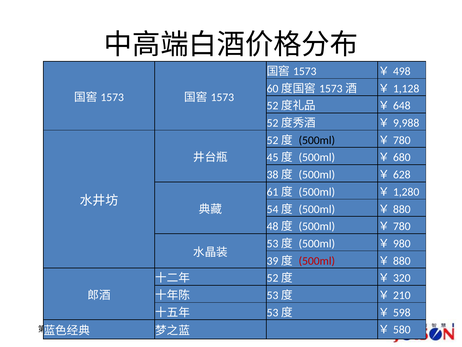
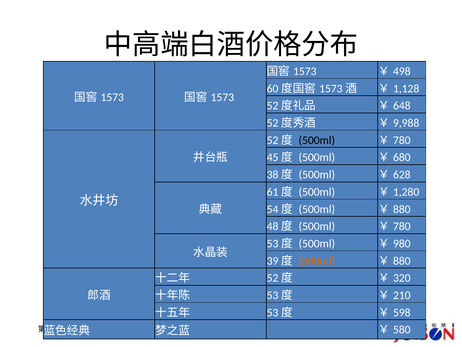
500ml at (317, 261) colour: red -> orange
